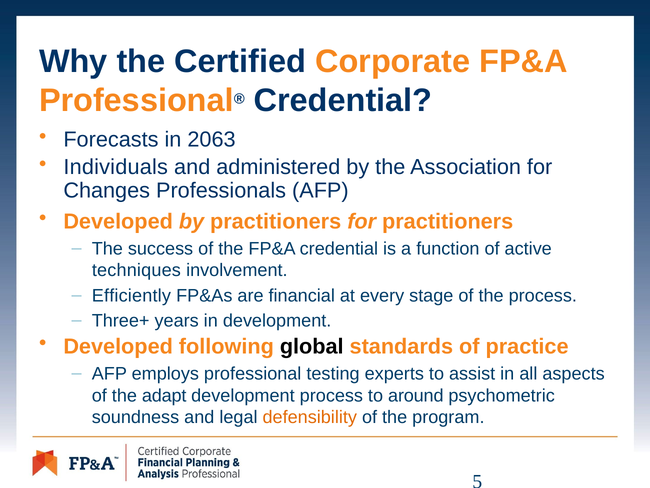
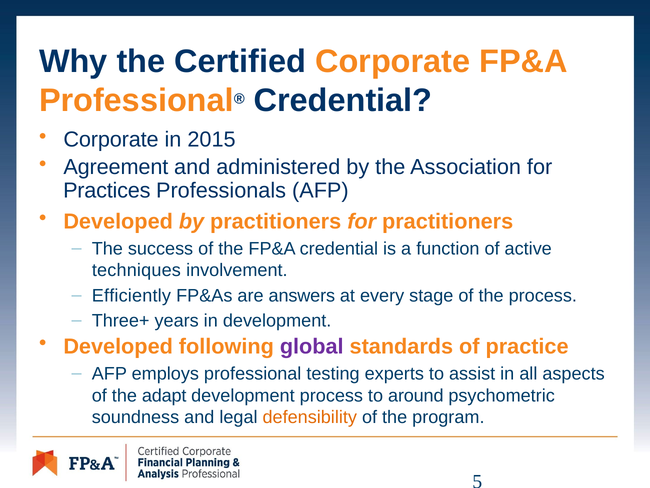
Forecasts at (111, 139): Forecasts -> Corporate
2063: 2063 -> 2015
Individuals: Individuals -> Agreement
Changes: Changes -> Practices
financial: financial -> answers
global colour: black -> purple
